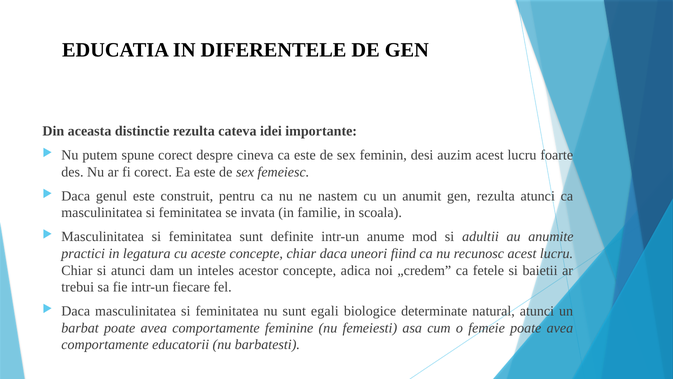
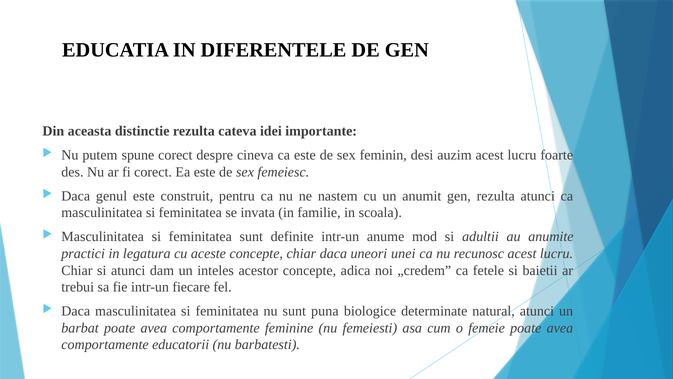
fiind: fiind -> unei
egali: egali -> puna
